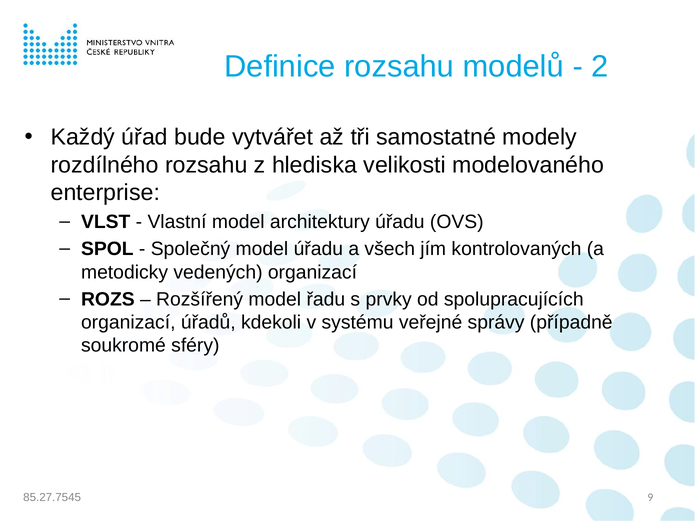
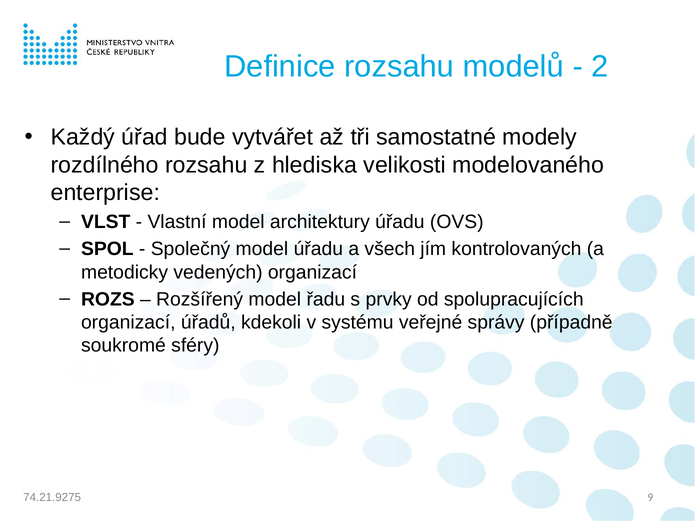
85.27.7545: 85.27.7545 -> 74.21.9275
